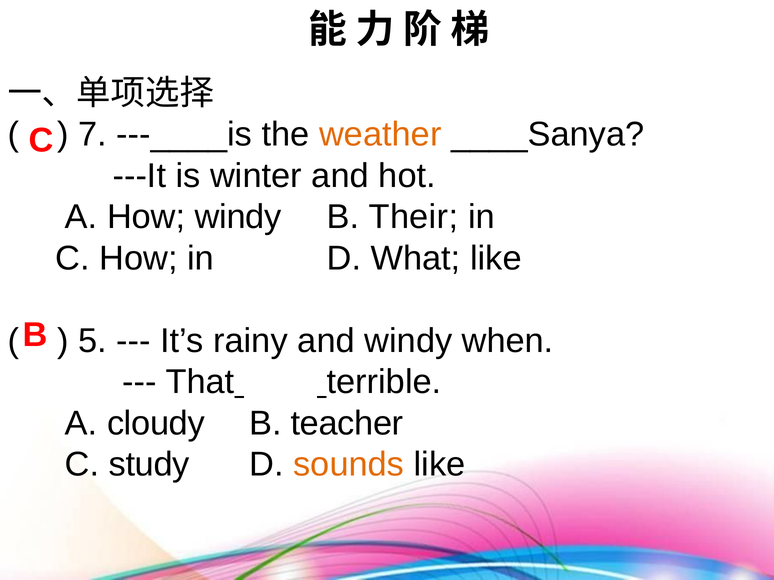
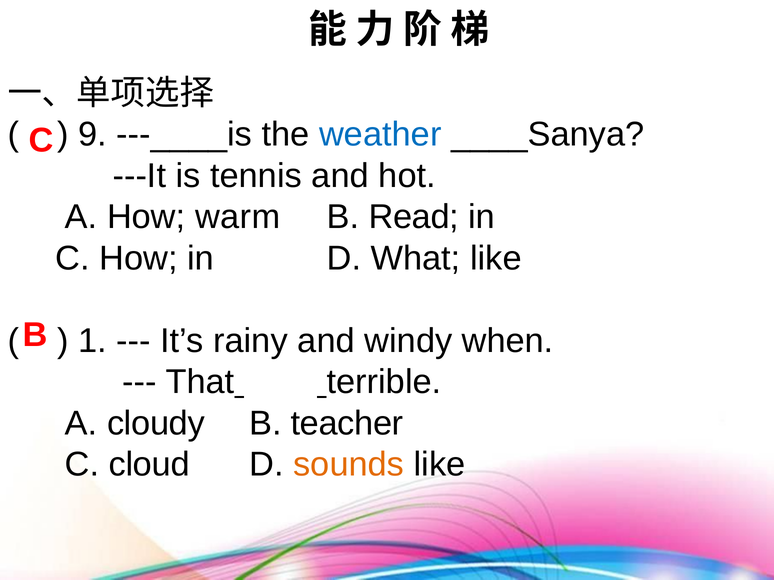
7: 7 -> 9
weather colour: orange -> blue
winter: winter -> tennis
How windy: windy -> warm
Their: Their -> Read
5: 5 -> 1
study: study -> cloud
